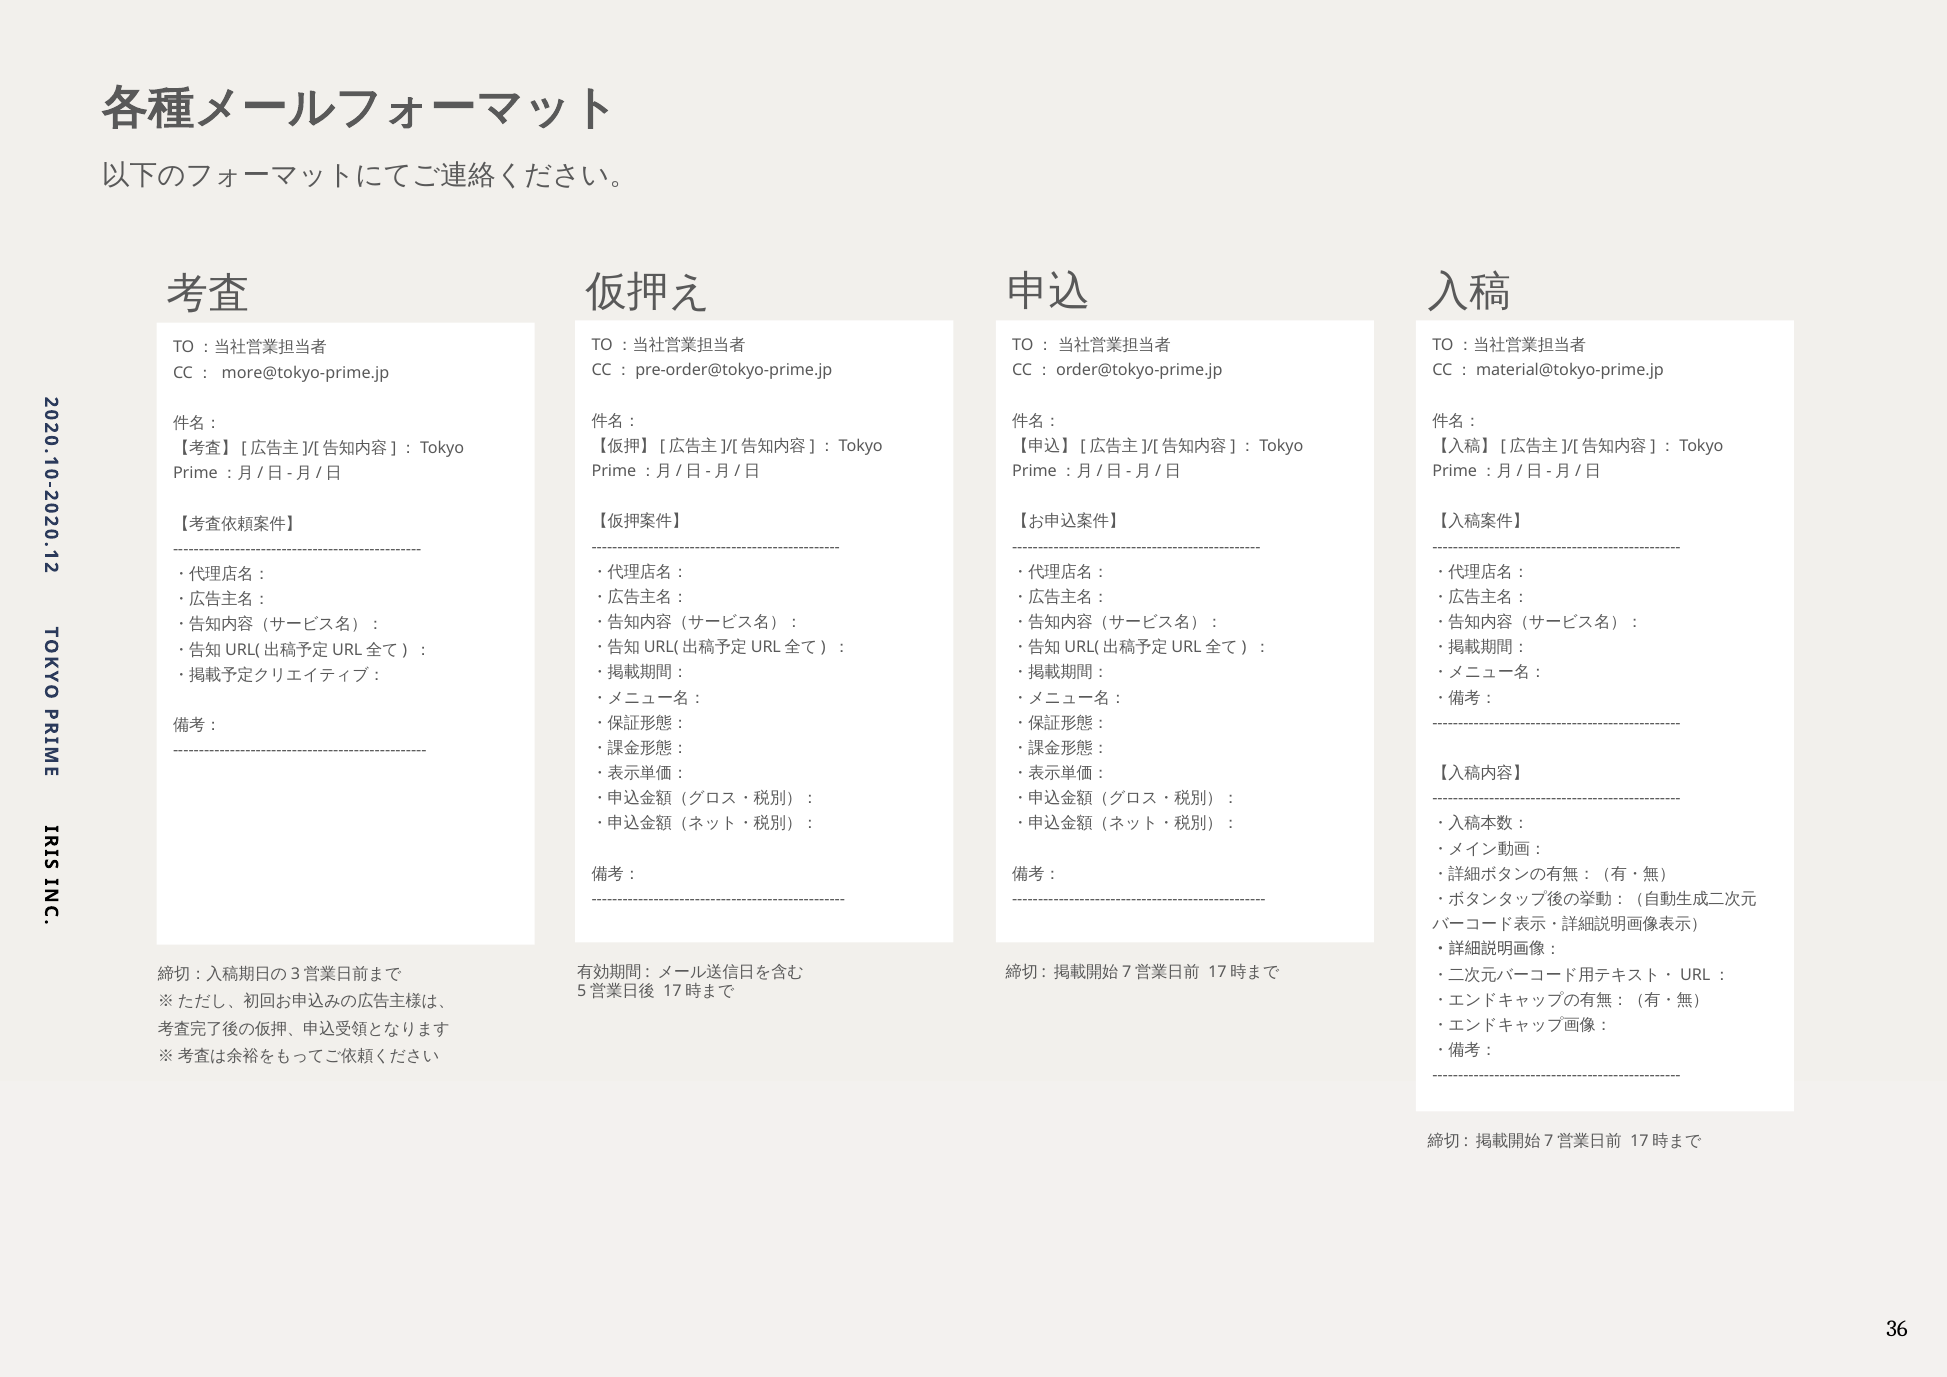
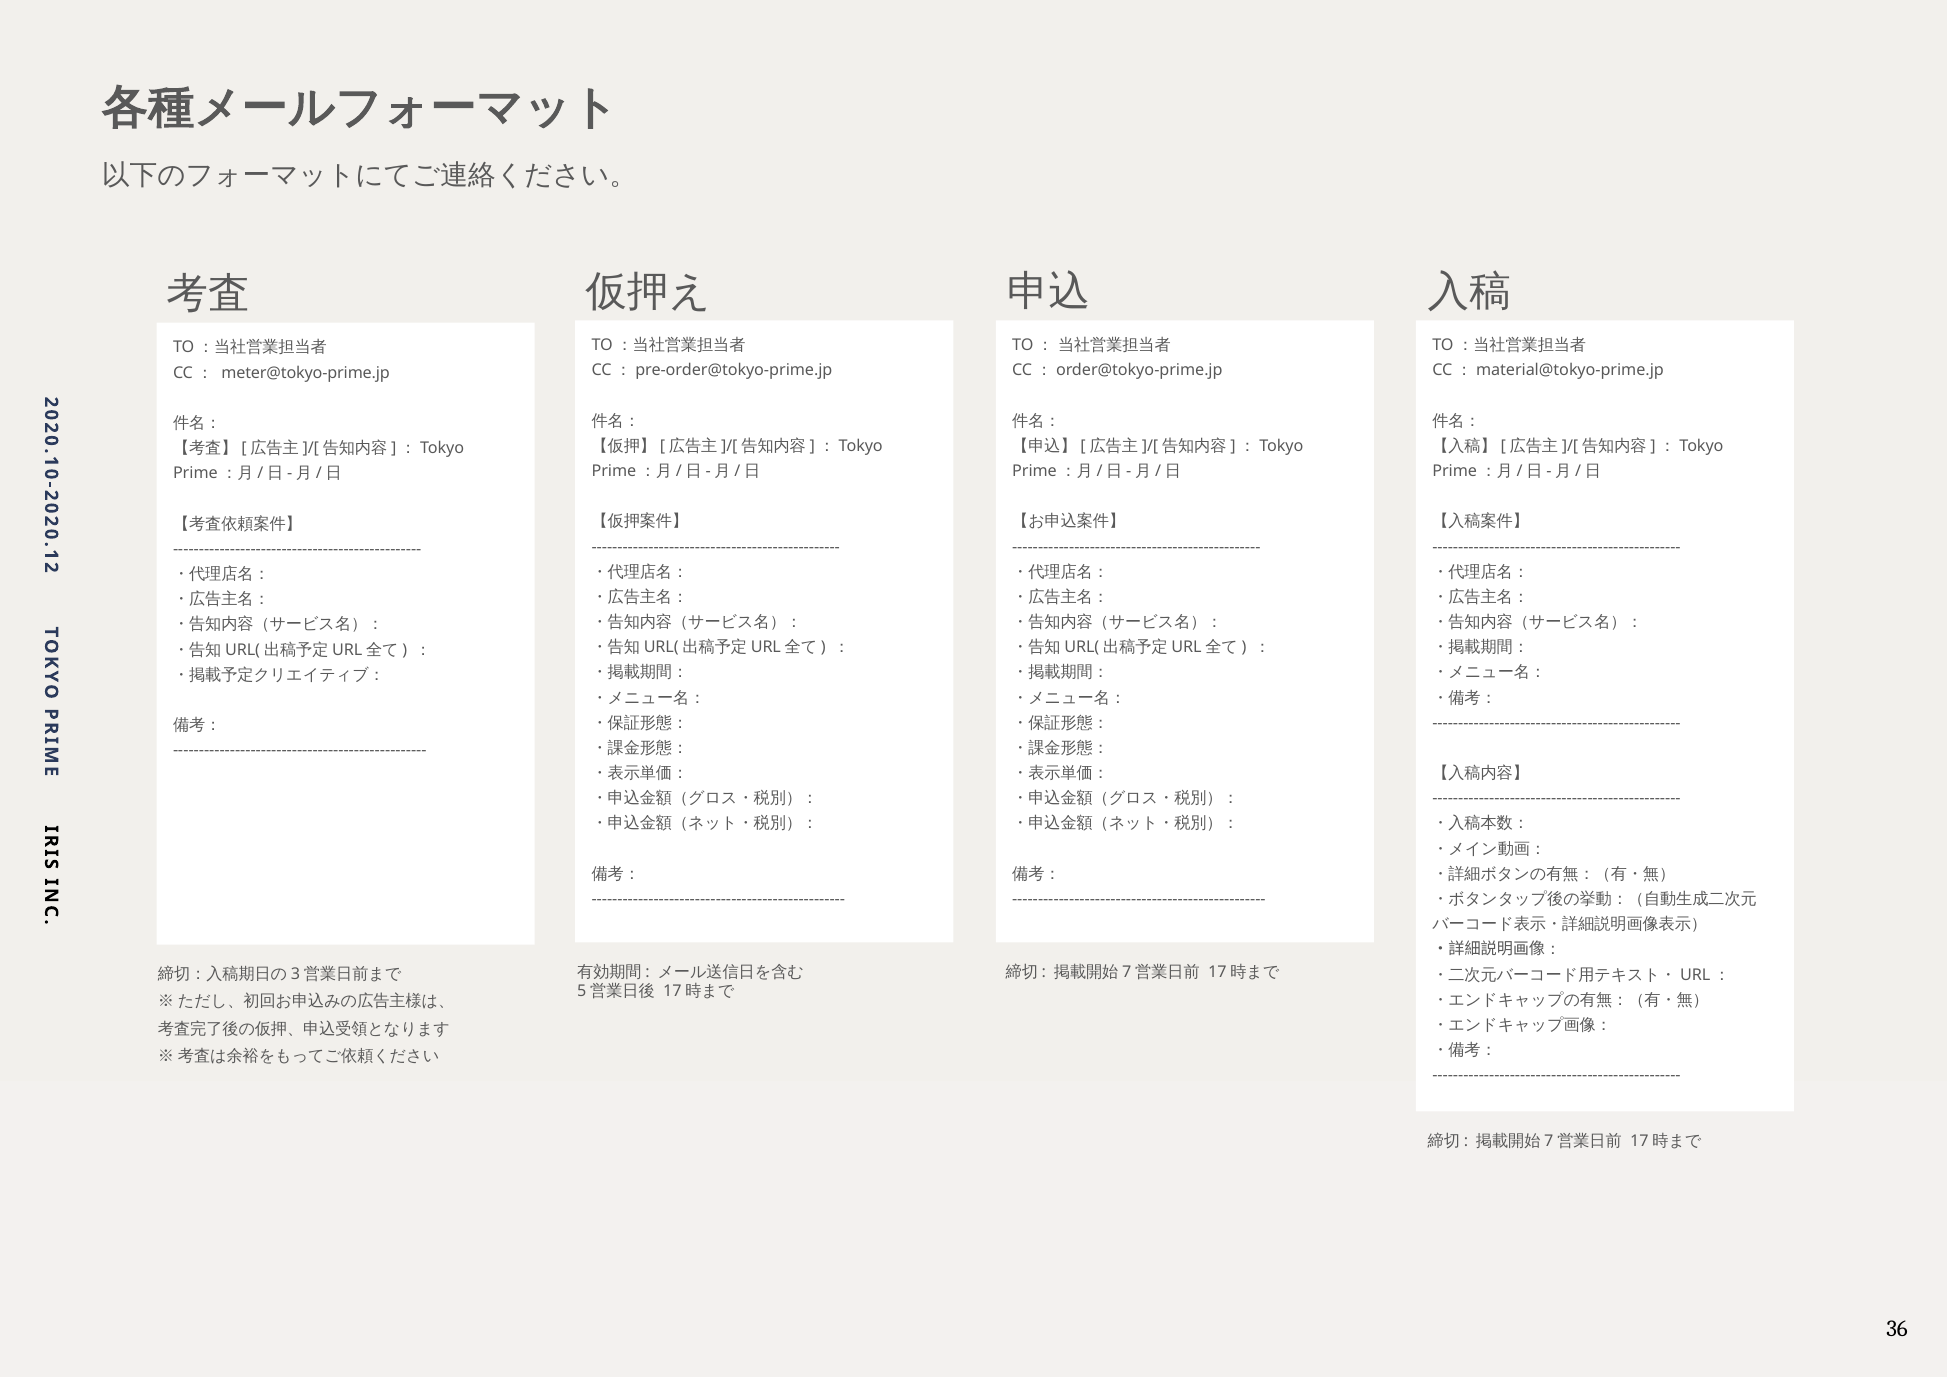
more@tokyo-prime.jp: more@tokyo-prime.jp -> meter@tokyo-prime.jp
